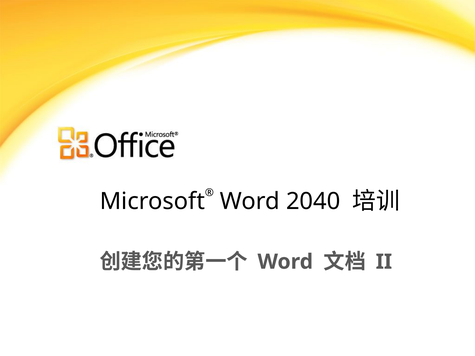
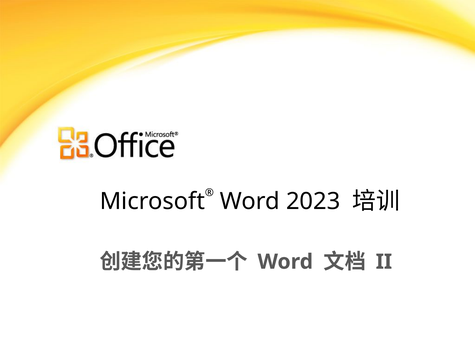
2040: 2040 -> 2023
